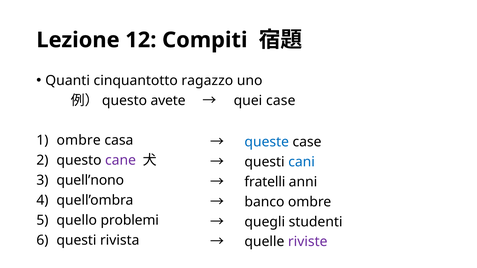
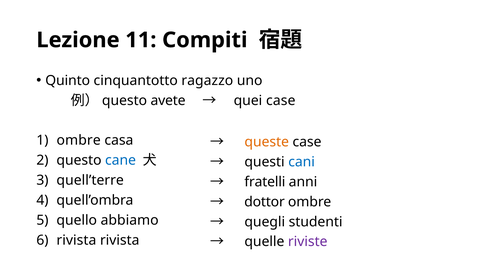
12: 12 -> 11
Quanti: Quanti -> Quinto
queste colour: blue -> orange
cane colour: purple -> blue
quell’nono: quell’nono -> quell’terre
banco: banco -> dottor
problemi: problemi -> abbiamo
questi at (76, 240): questi -> rivista
